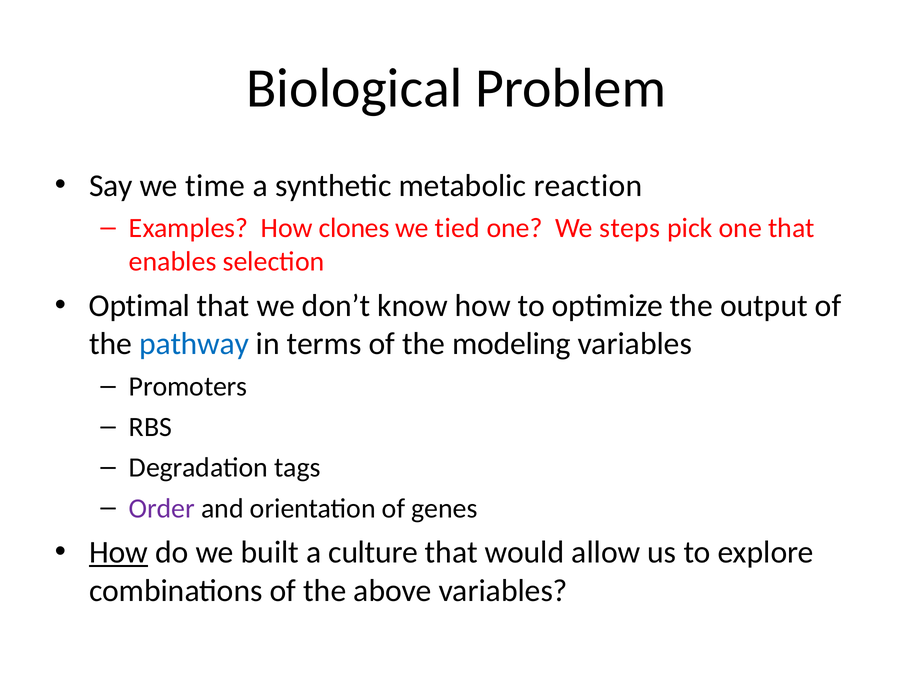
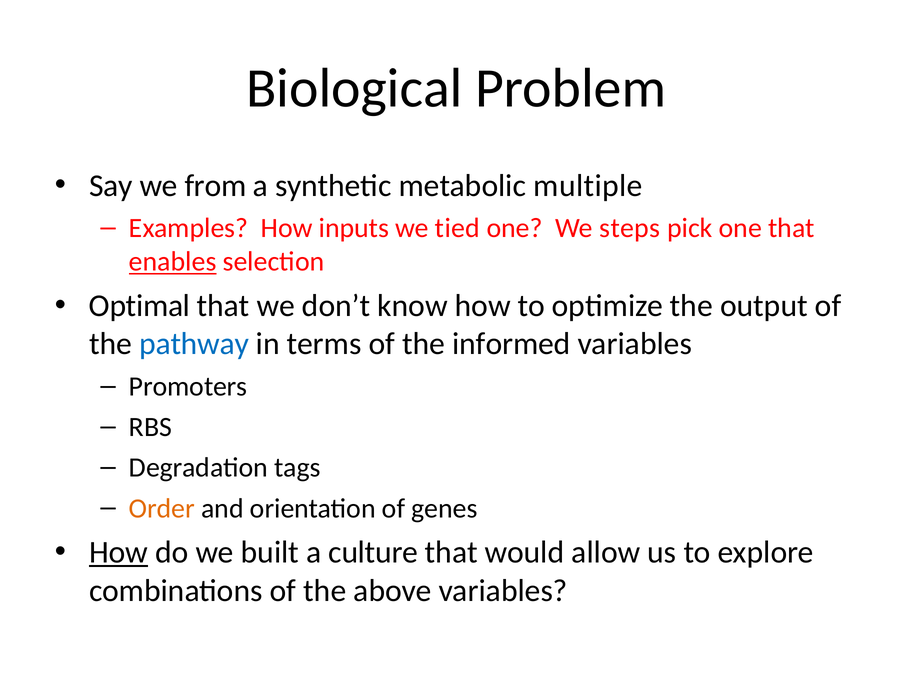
time: time -> from
reaction: reaction -> multiple
clones: clones -> inputs
enables underline: none -> present
modeling: modeling -> informed
Order colour: purple -> orange
